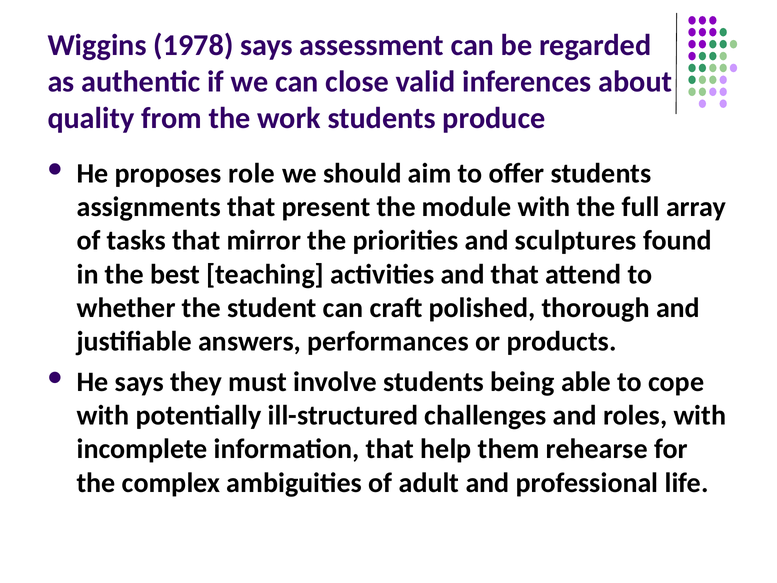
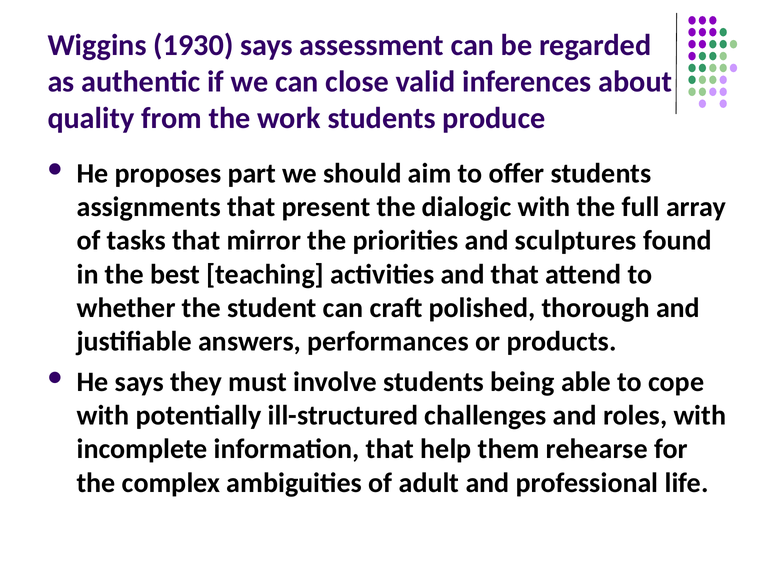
1978: 1978 -> 1930
role: role -> part
module: module -> dialogic
